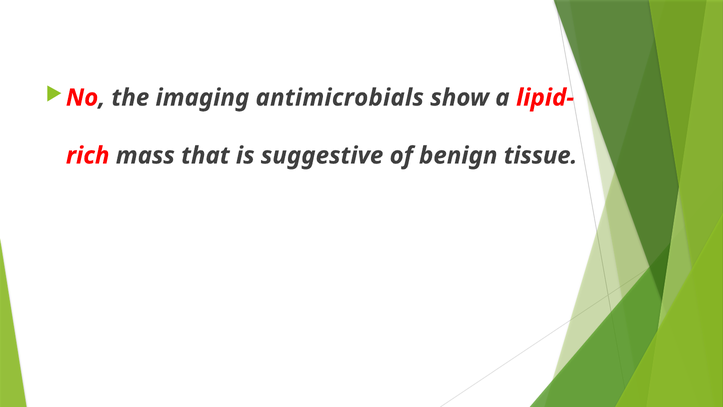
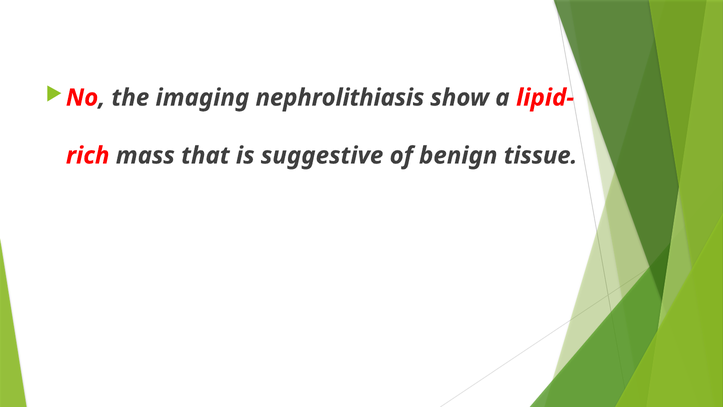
antimicrobials: antimicrobials -> nephrolithiasis
